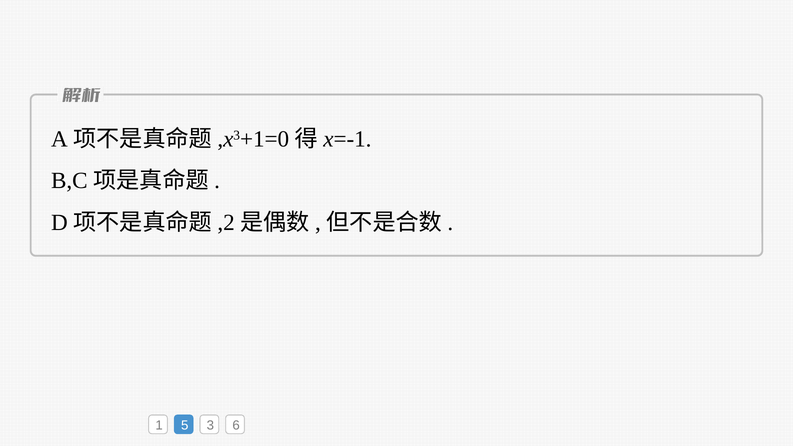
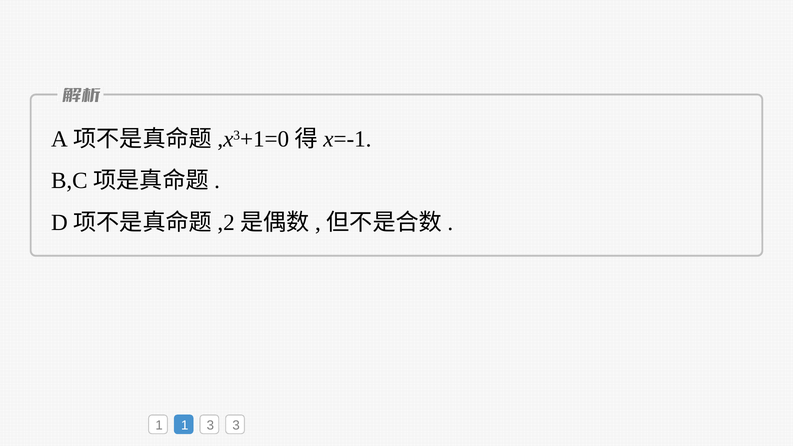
1 5: 5 -> 1
3 6: 6 -> 3
